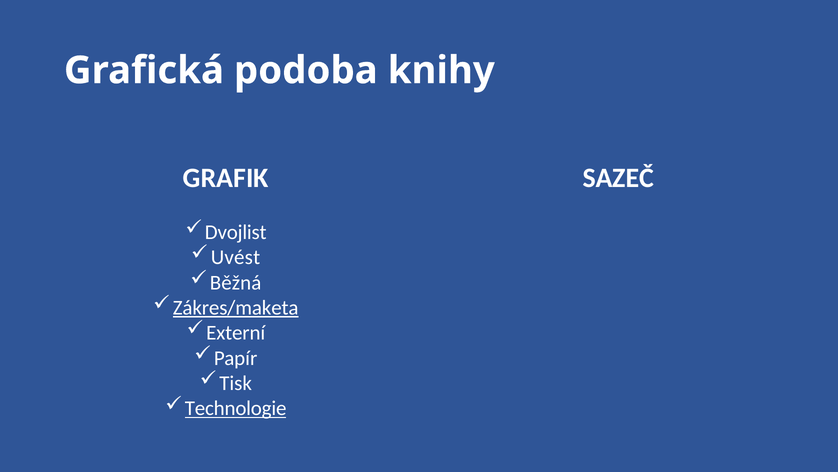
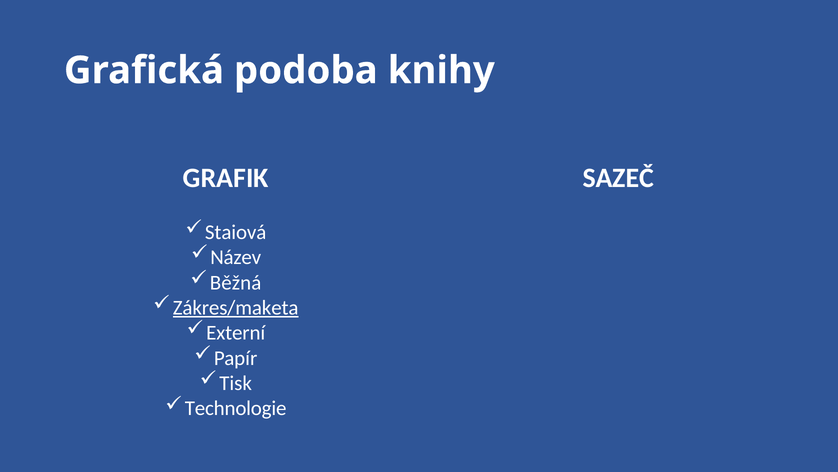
Dvojlist: Dvojlist -> Staiová
Uvést: Uvést -> Název
Technologie underline: present -> none
